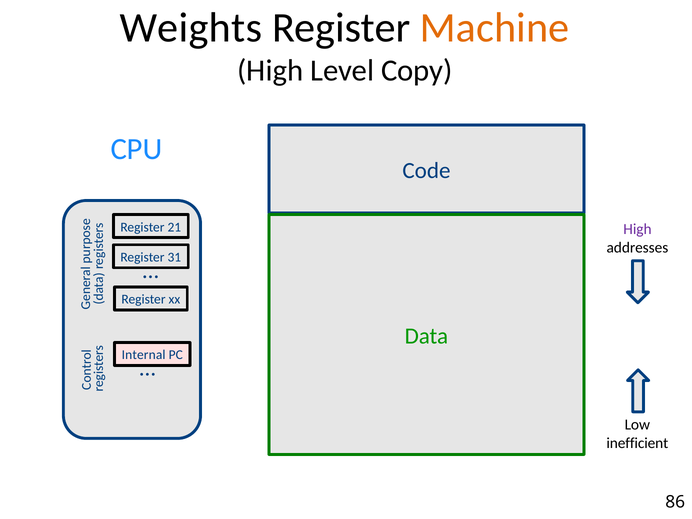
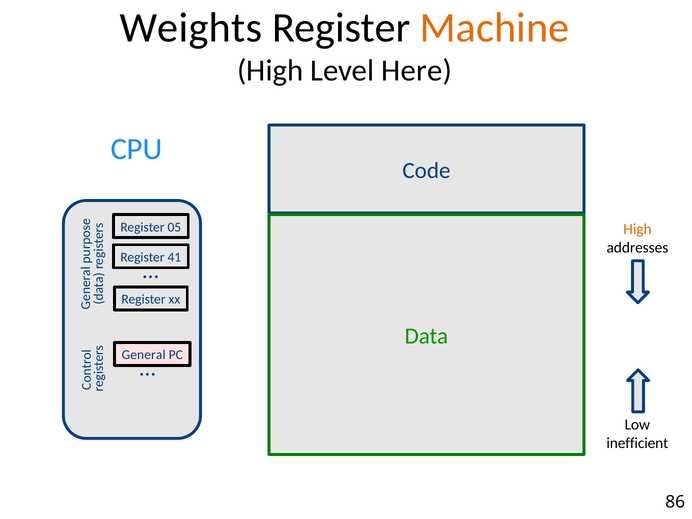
Copy: Copy -> Here
21: 21 -> 05
High at (637, 229) colour: purple -> orange
31: 31 -> 41
Internal: Internal -> General
